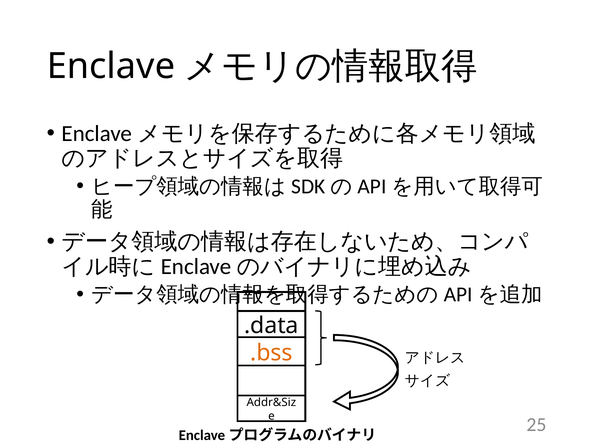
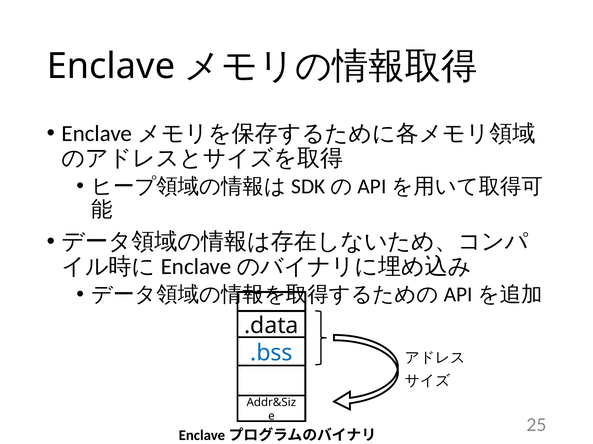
.bss colour: orange -> blue
